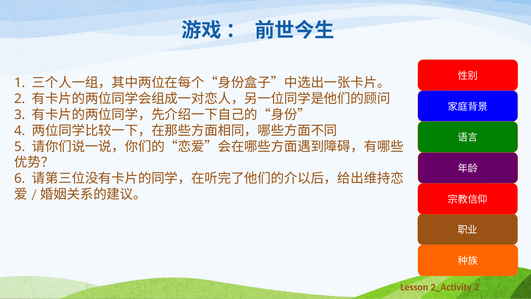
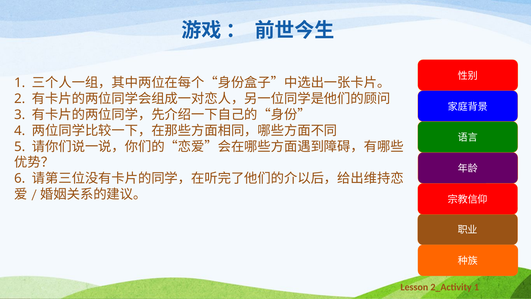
2_Activity 2: 2 -> 1
